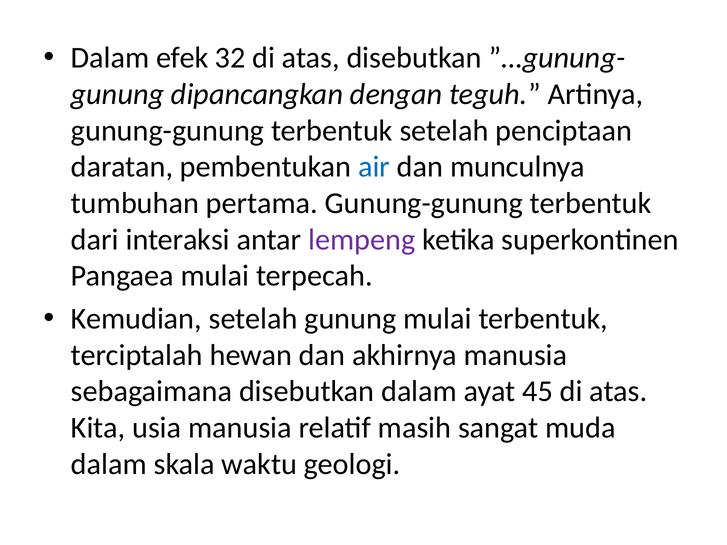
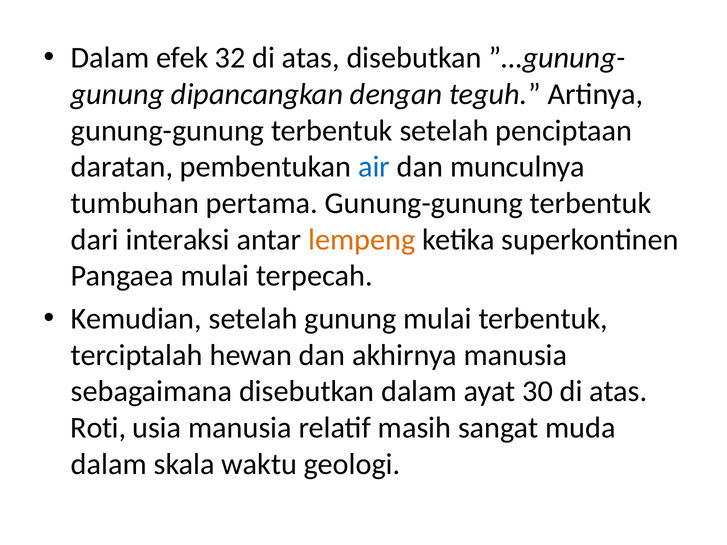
lempeng colour: purple -> orange
45: 45 -> 30
Kita: Kita -> Roti
